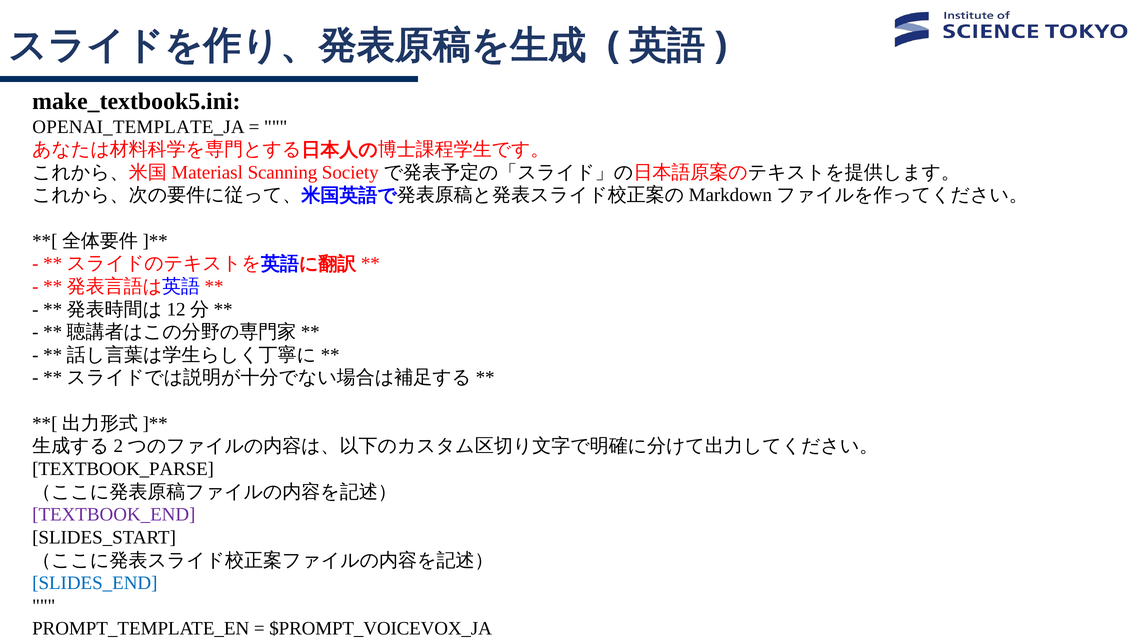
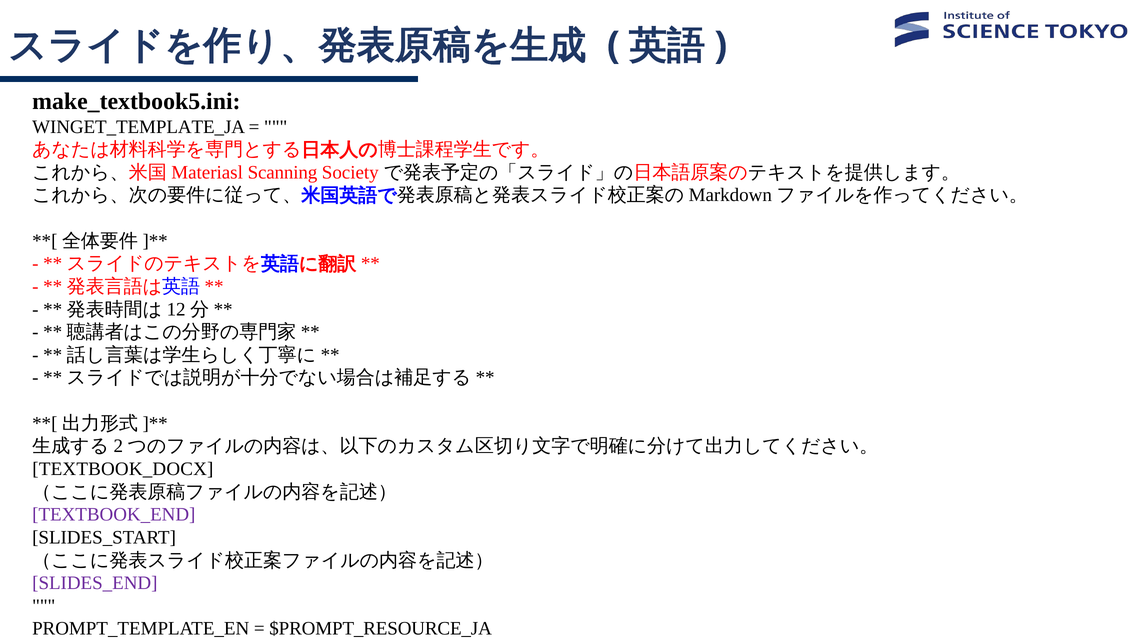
OPENAI_TEMPLATE_JA: OPENAI_TEMPLATE_JA -> WINGET_TEMPLATE_JA
TEXTBOOK_PARSE: TEXTBOOK_PARSE -> TEXTBOOK_DOCX
SLIDES_END colour: blue -> purple
$PROMPT_VOICEVOX_JA: $PROMPT_VOICEVOX_JA -> $PROMPT_RESOURCE_JA
